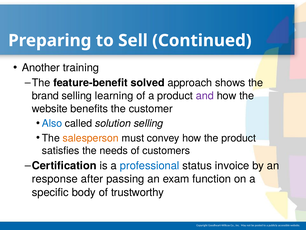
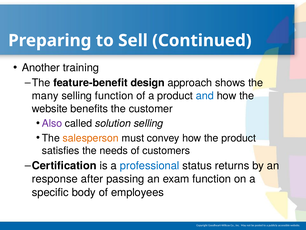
solved: solved -> design
brand: brand -> many
selling learning: learning -> function
and colour: purple -> blue
Also colour: blue -> purple
invoice: invoice -> returns
trustworthy: trustworthy -> employees
